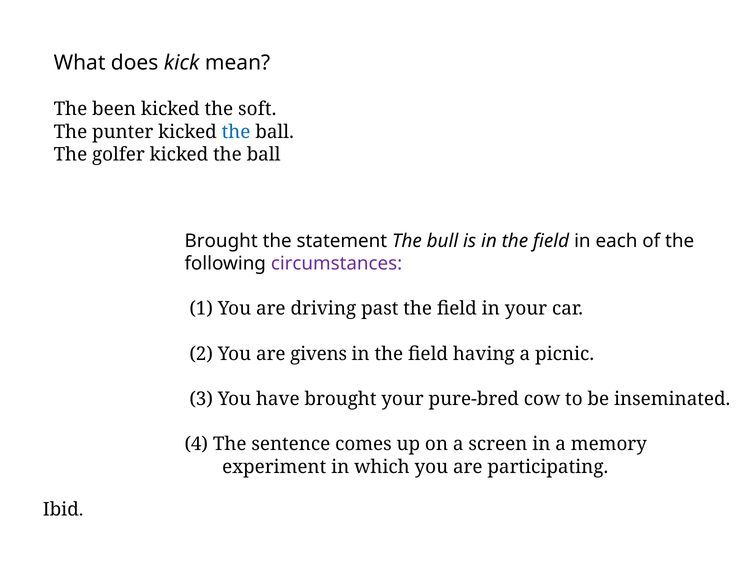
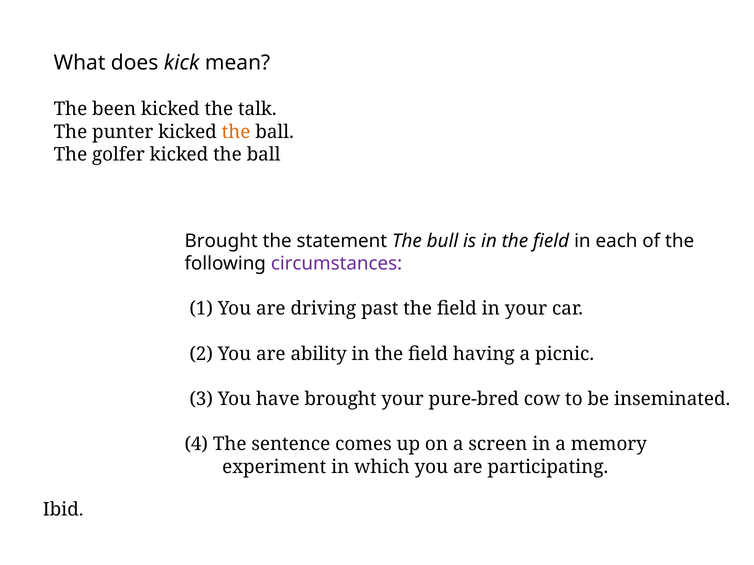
soft: soft -> talk
the at (236, 132) colour: blue -> orange
givens: givens -> ability
